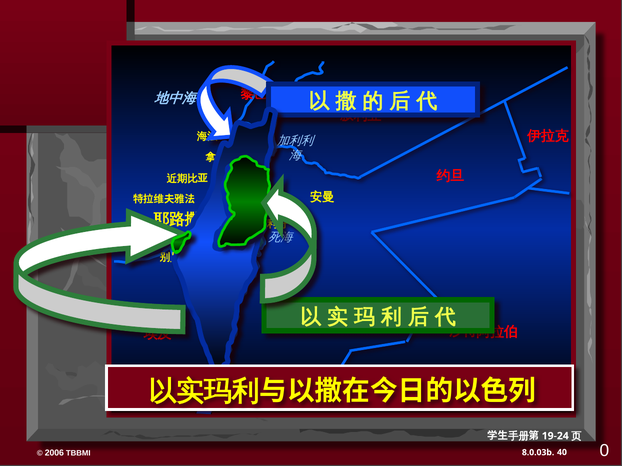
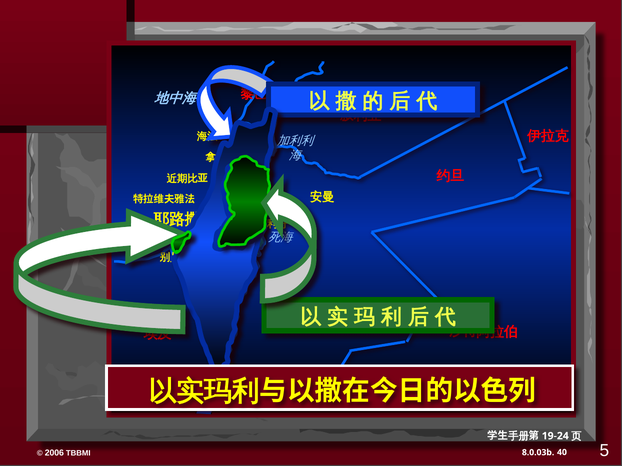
0: 0 -> 5
